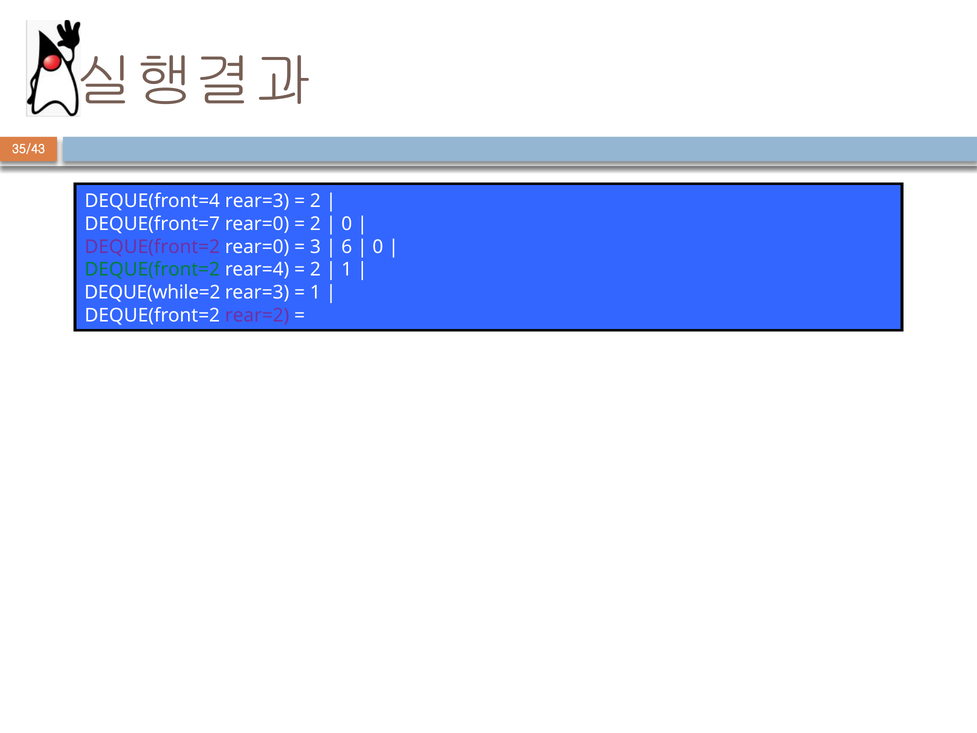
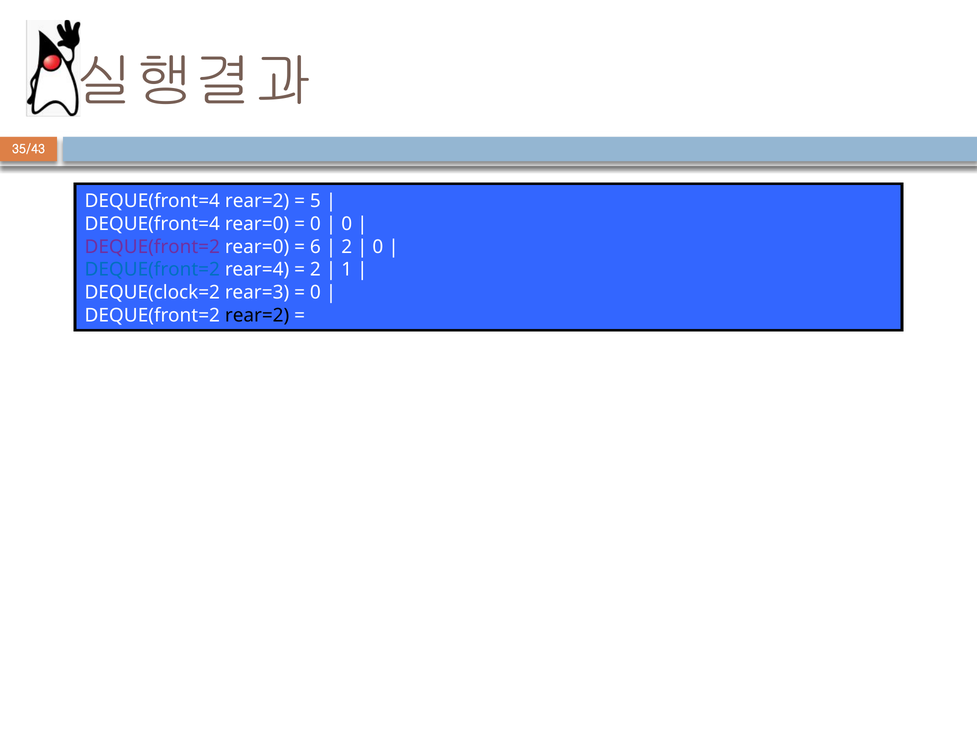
DEQUE(front=4 rear=3: rear=3 -> rear=2
2 at (315, 201): 2 -> 5
DEQUE(front=7 at (152, 224): DEQUE(front=7 -> DEQUE(front=4
2 at (315, 224): 2 -> 0
3: 3 -> 6
6 at (347, 247): 6 -> 2
DEQUE(front=2 at (152, 270) colour: green -> blue
DEQUE(while=2: DEQUE(while=2 -> DEQUE(clock=2
1 at (315, 292): 1 -> 0
rear=2 at (257, 315) colour: purple -> black
